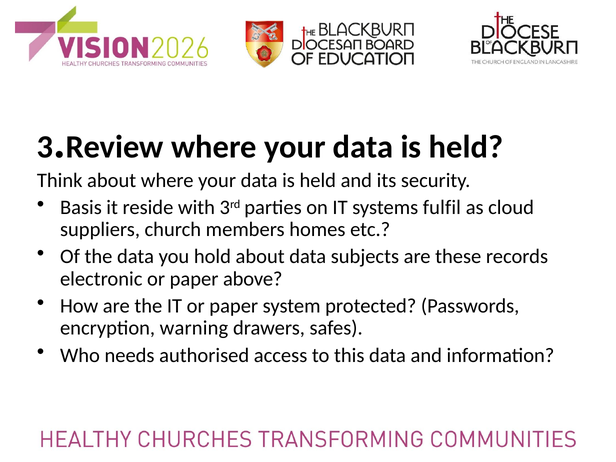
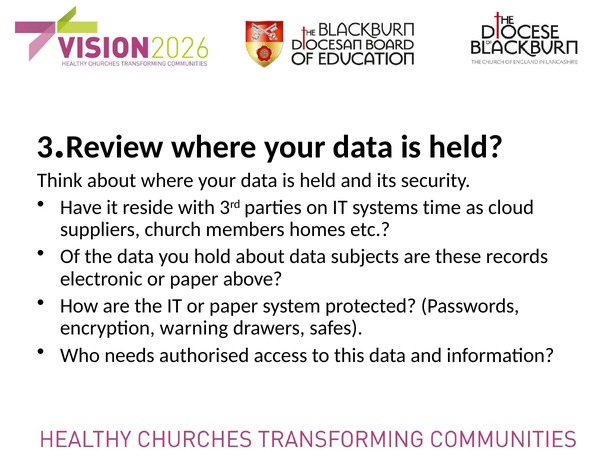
Basis: Basis -> Have
fulfil: fulfil -> time
